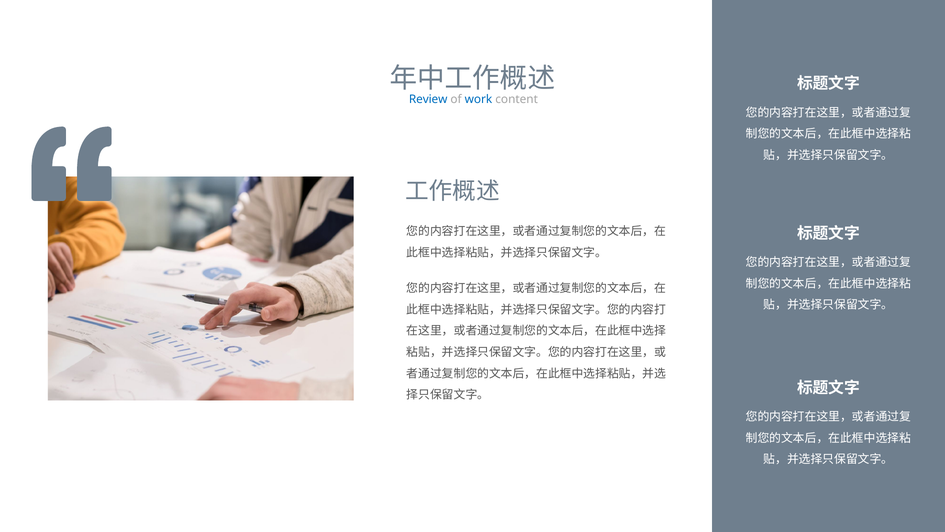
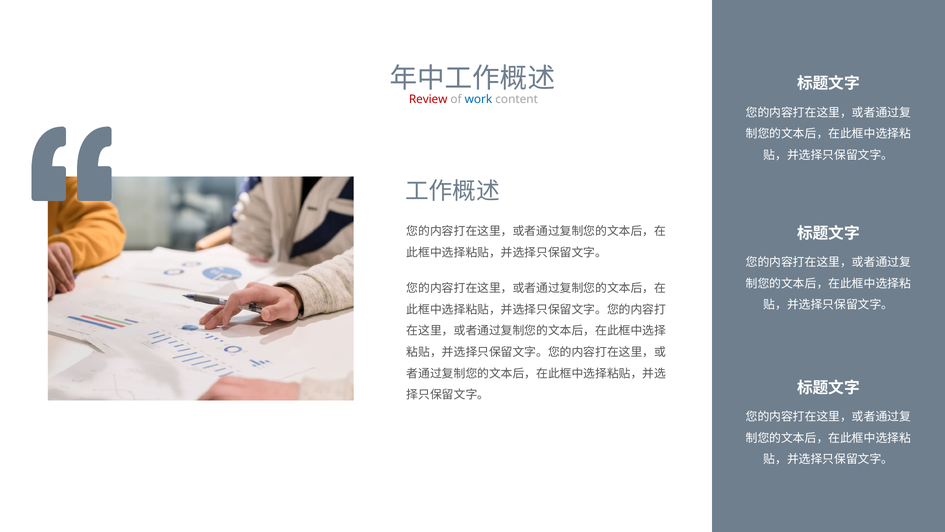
Review colour: blue -> red
